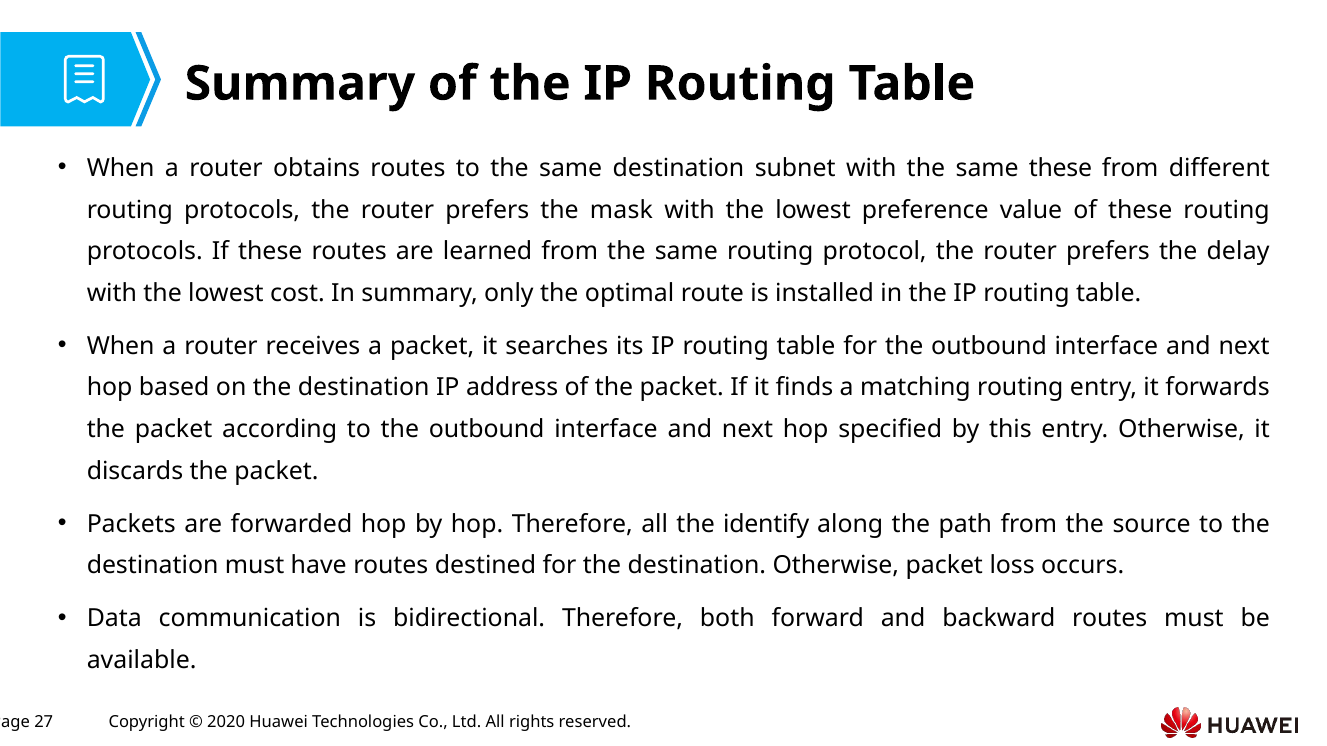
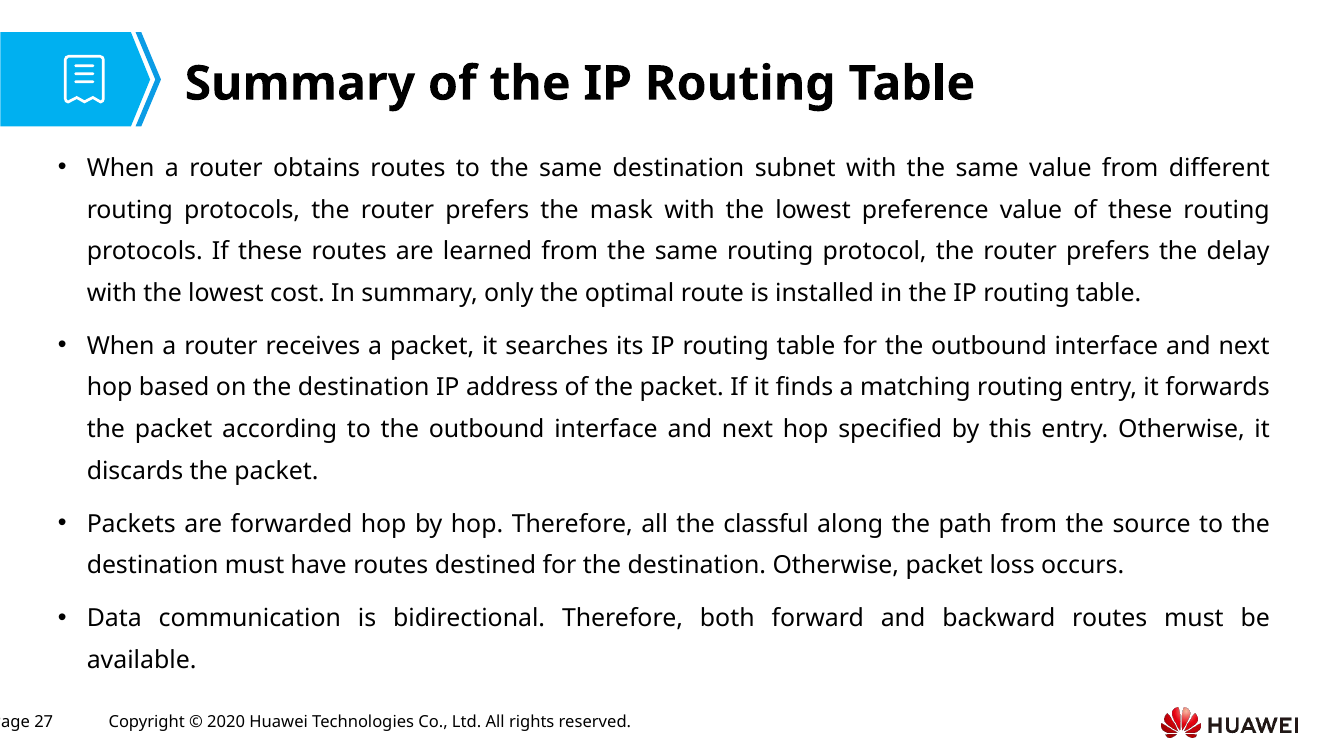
same these: these -> value
identify: identify -> classful
